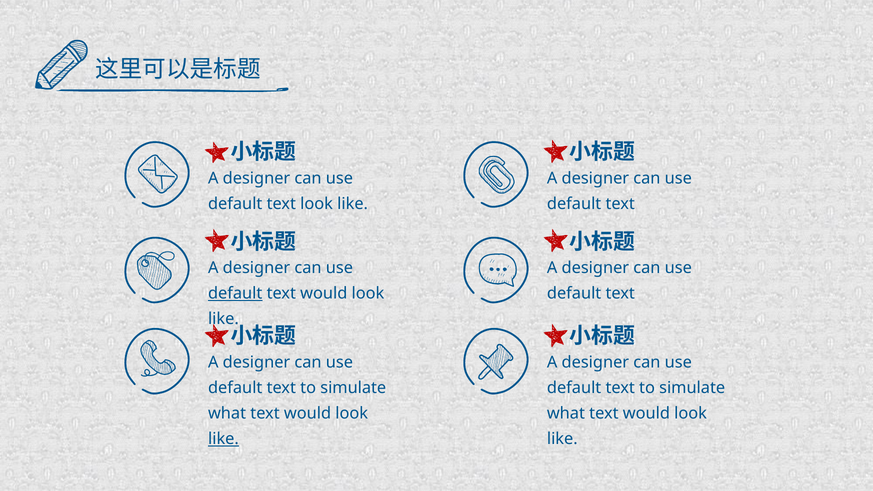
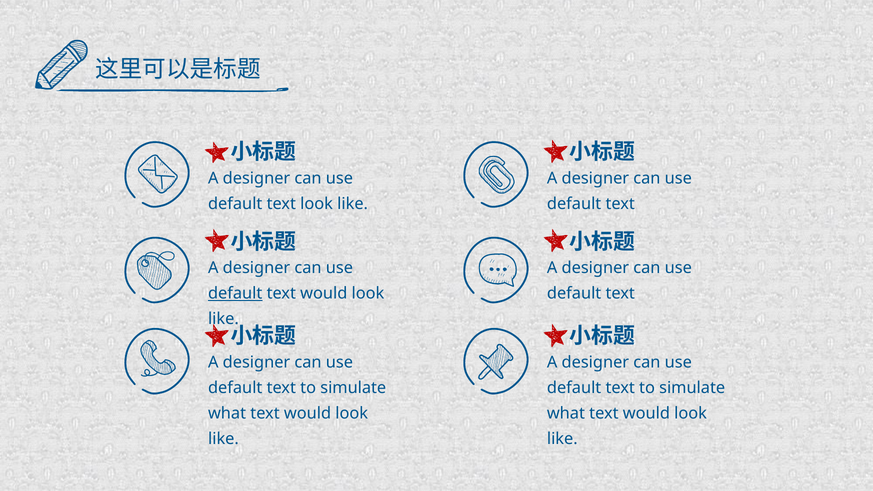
like at (223, 439) underline: present -> none
